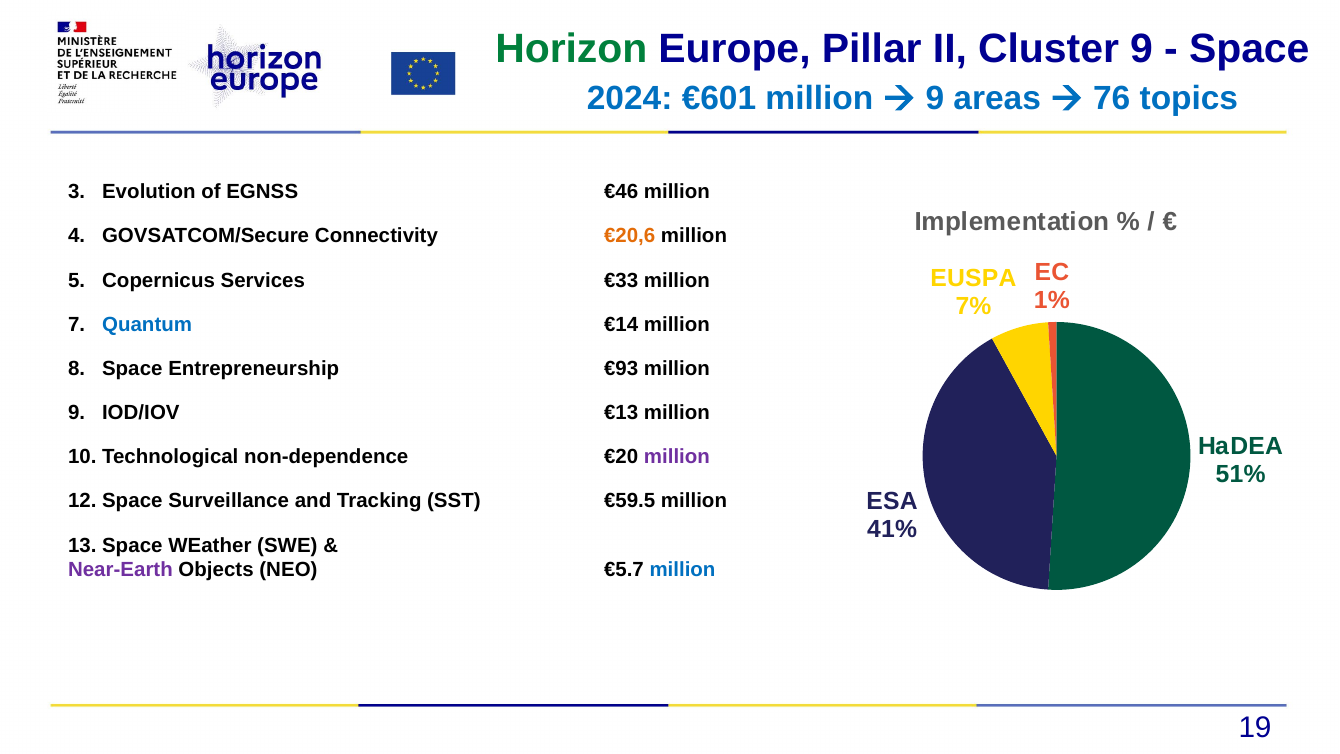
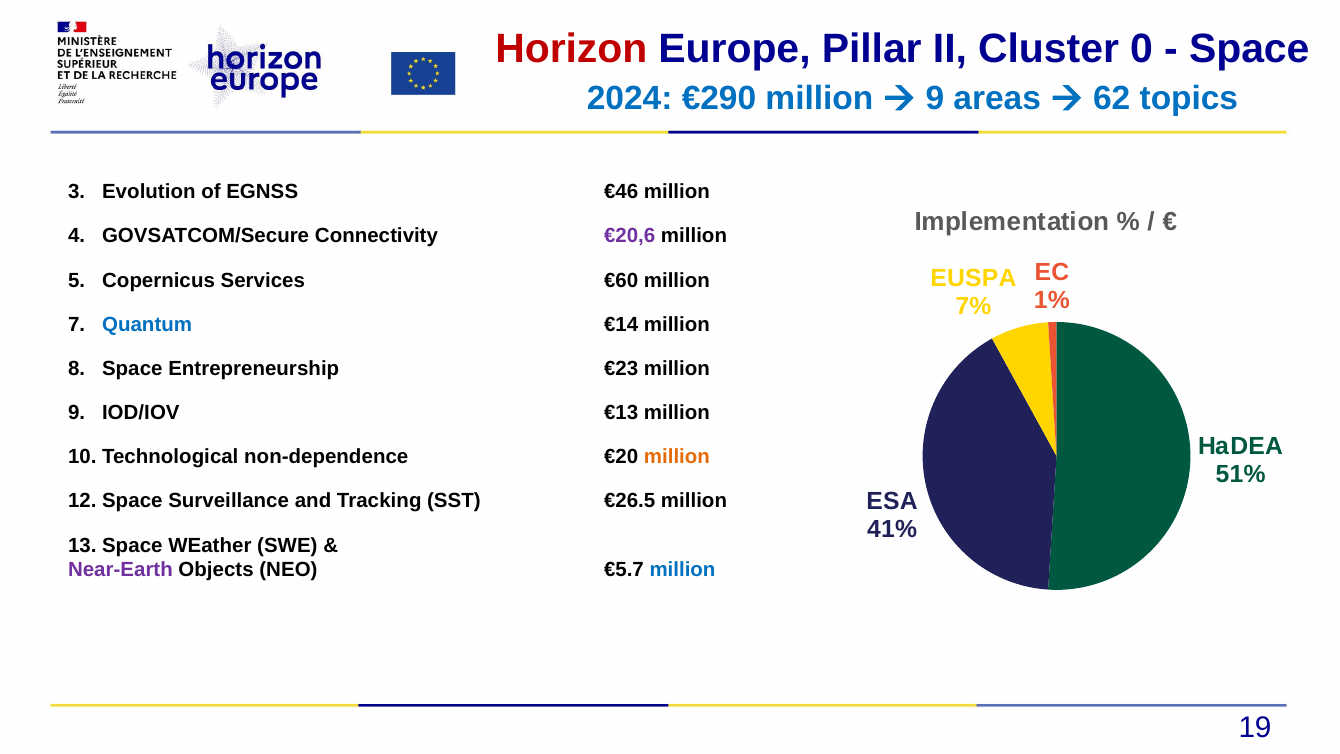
Horizon colour: green -> red
Cluster 9: 9 -> 0
€601: €601 -> €290
76: 76 -> 62
€20,6 colour: orange -> purple
€33: €33 -> €60
€93: €93 -> €23
million at (677, 457) colour: purple -> orange
€59.5: €59.5 -> €26.5
